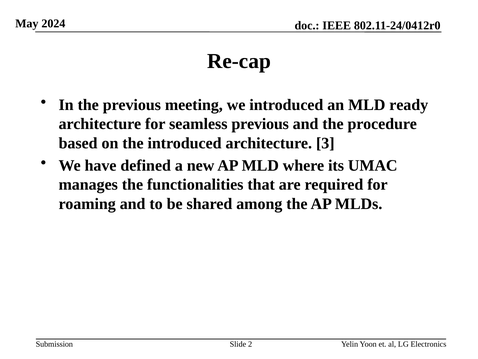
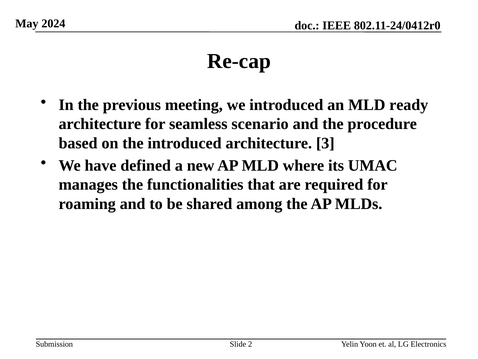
seamless previous: previous -> scenario
